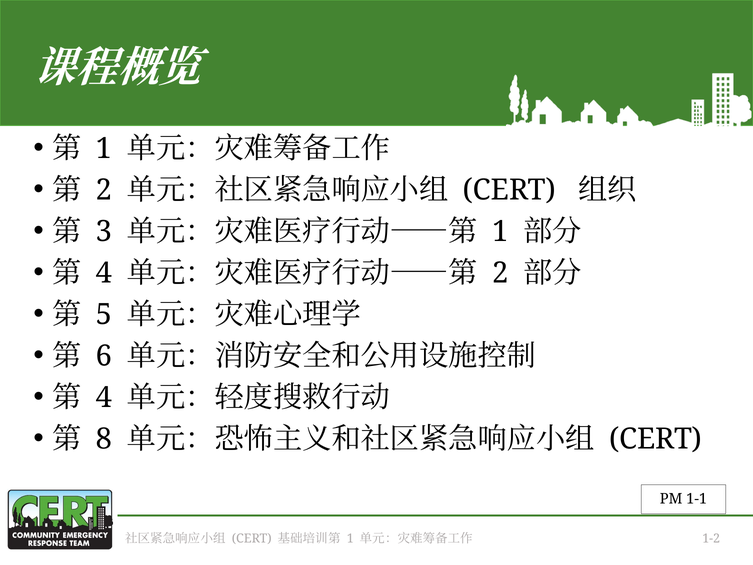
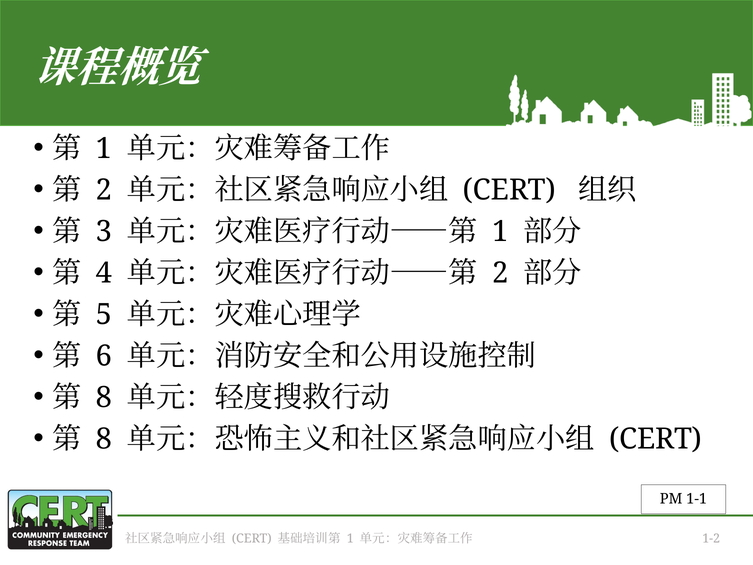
4 at (104, 397): 4 -> 8
